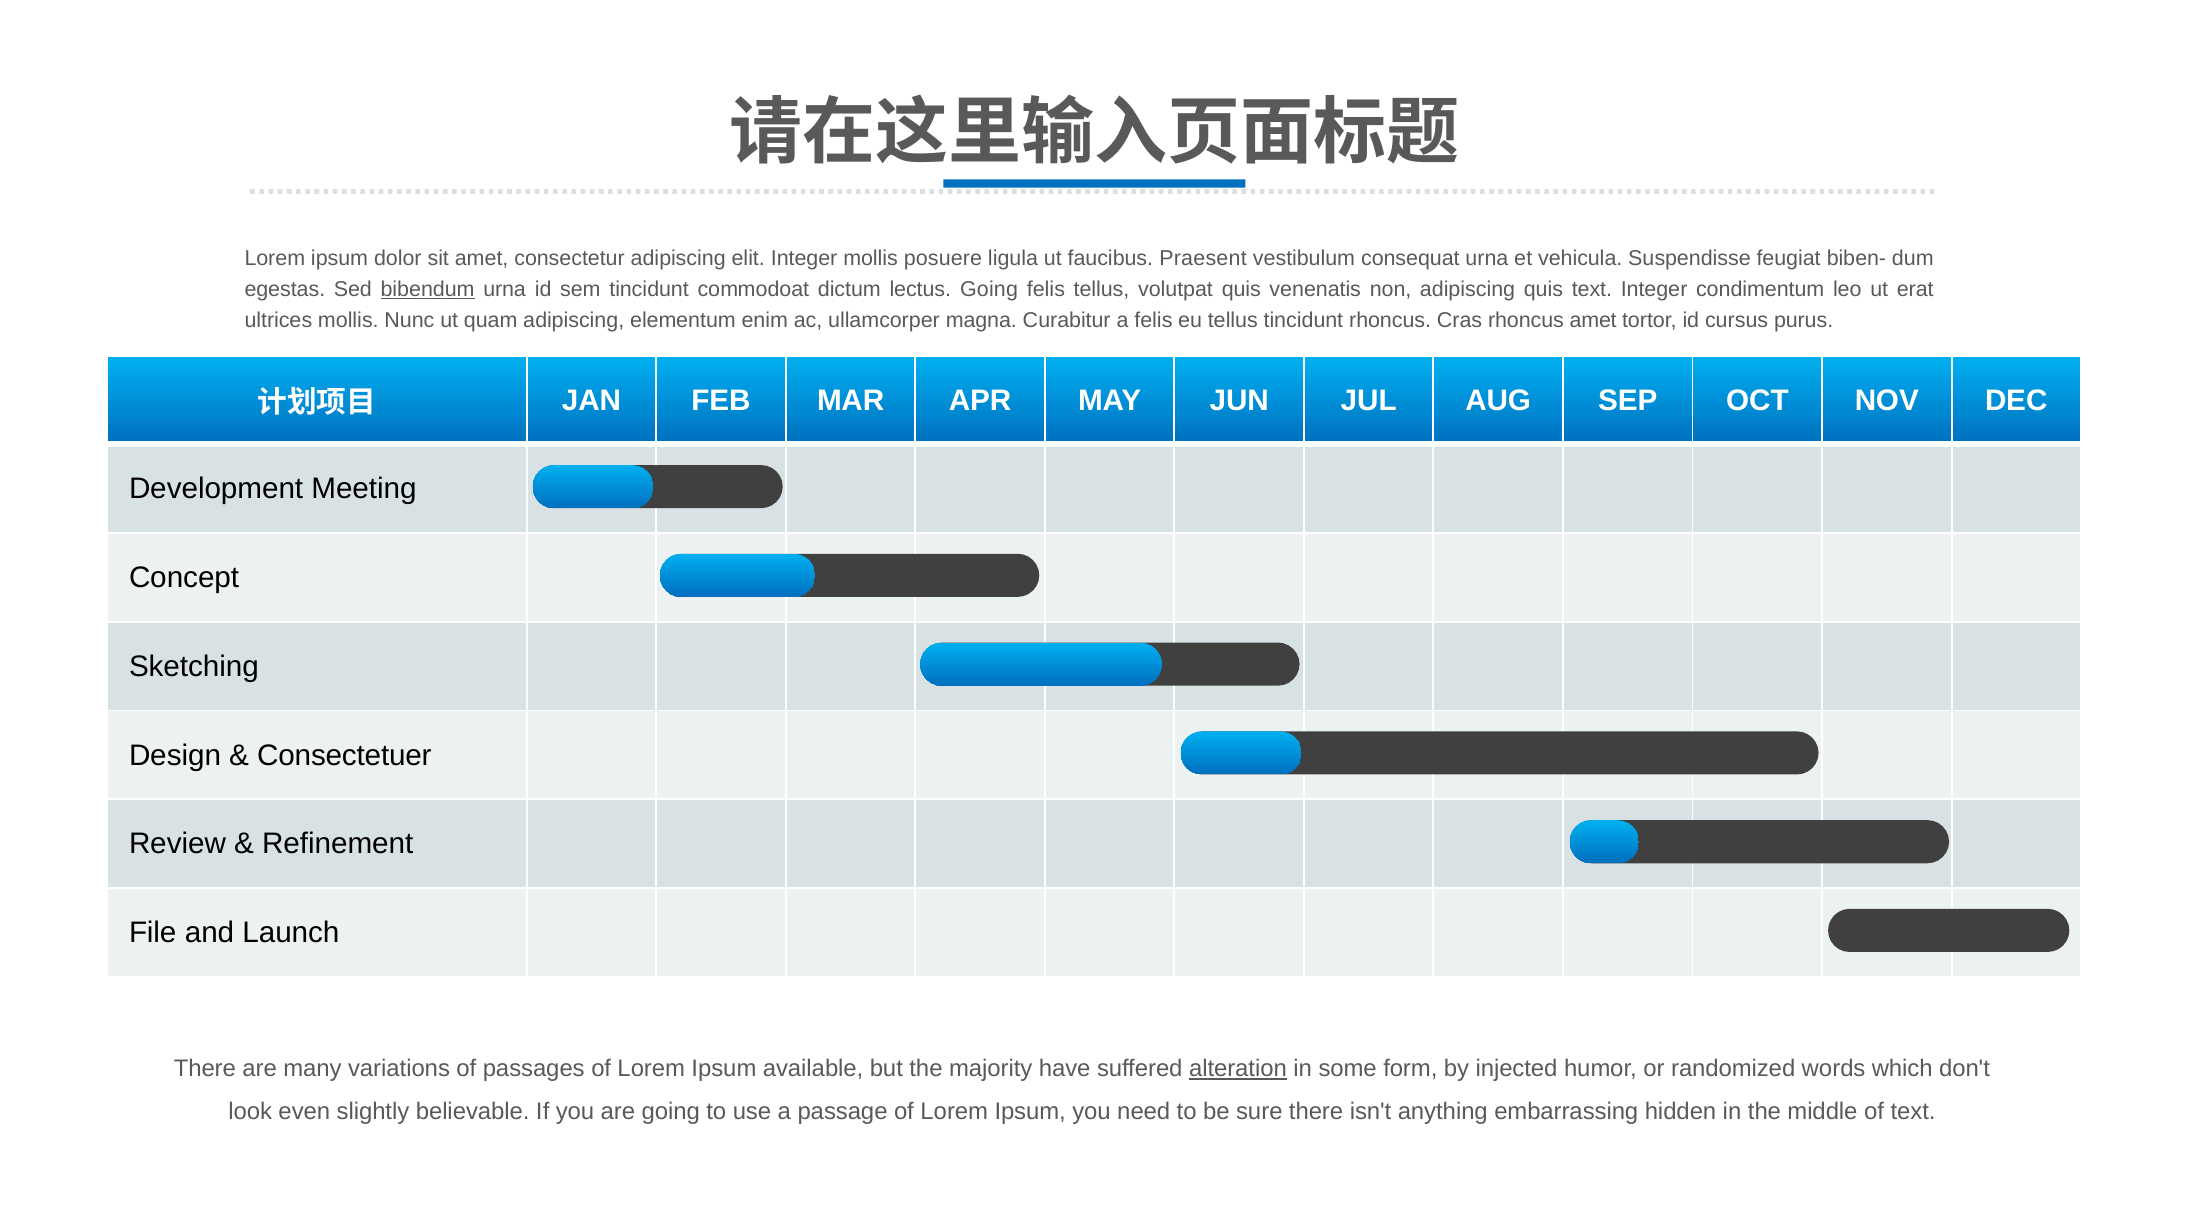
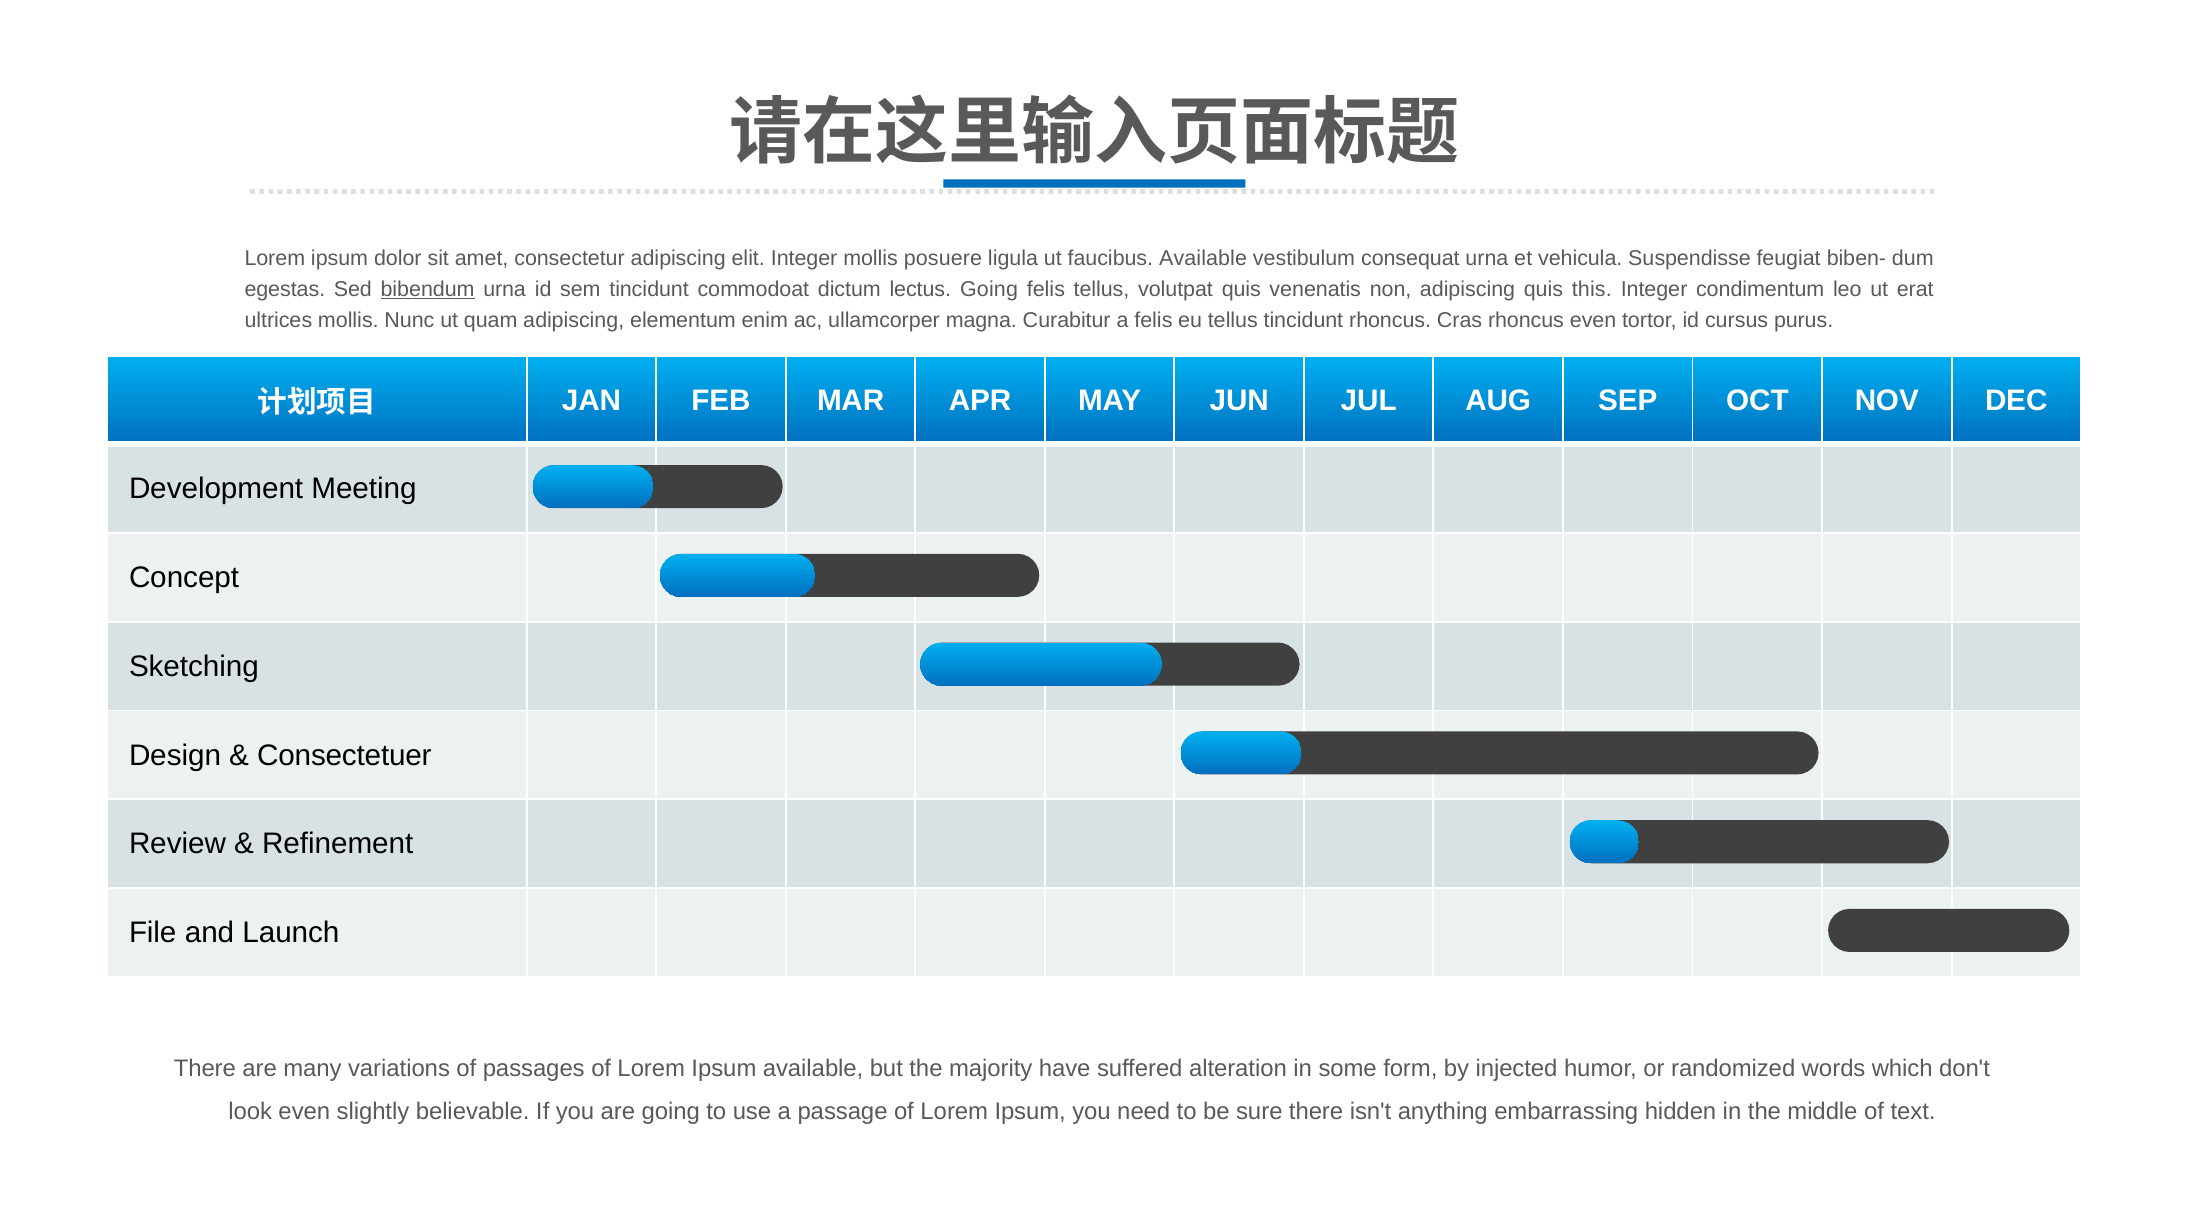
faucibus Praesent: Praesent -> Available
quis text: text -> this
rhoncus amet: amet -> even
alteration underline: present -> none
